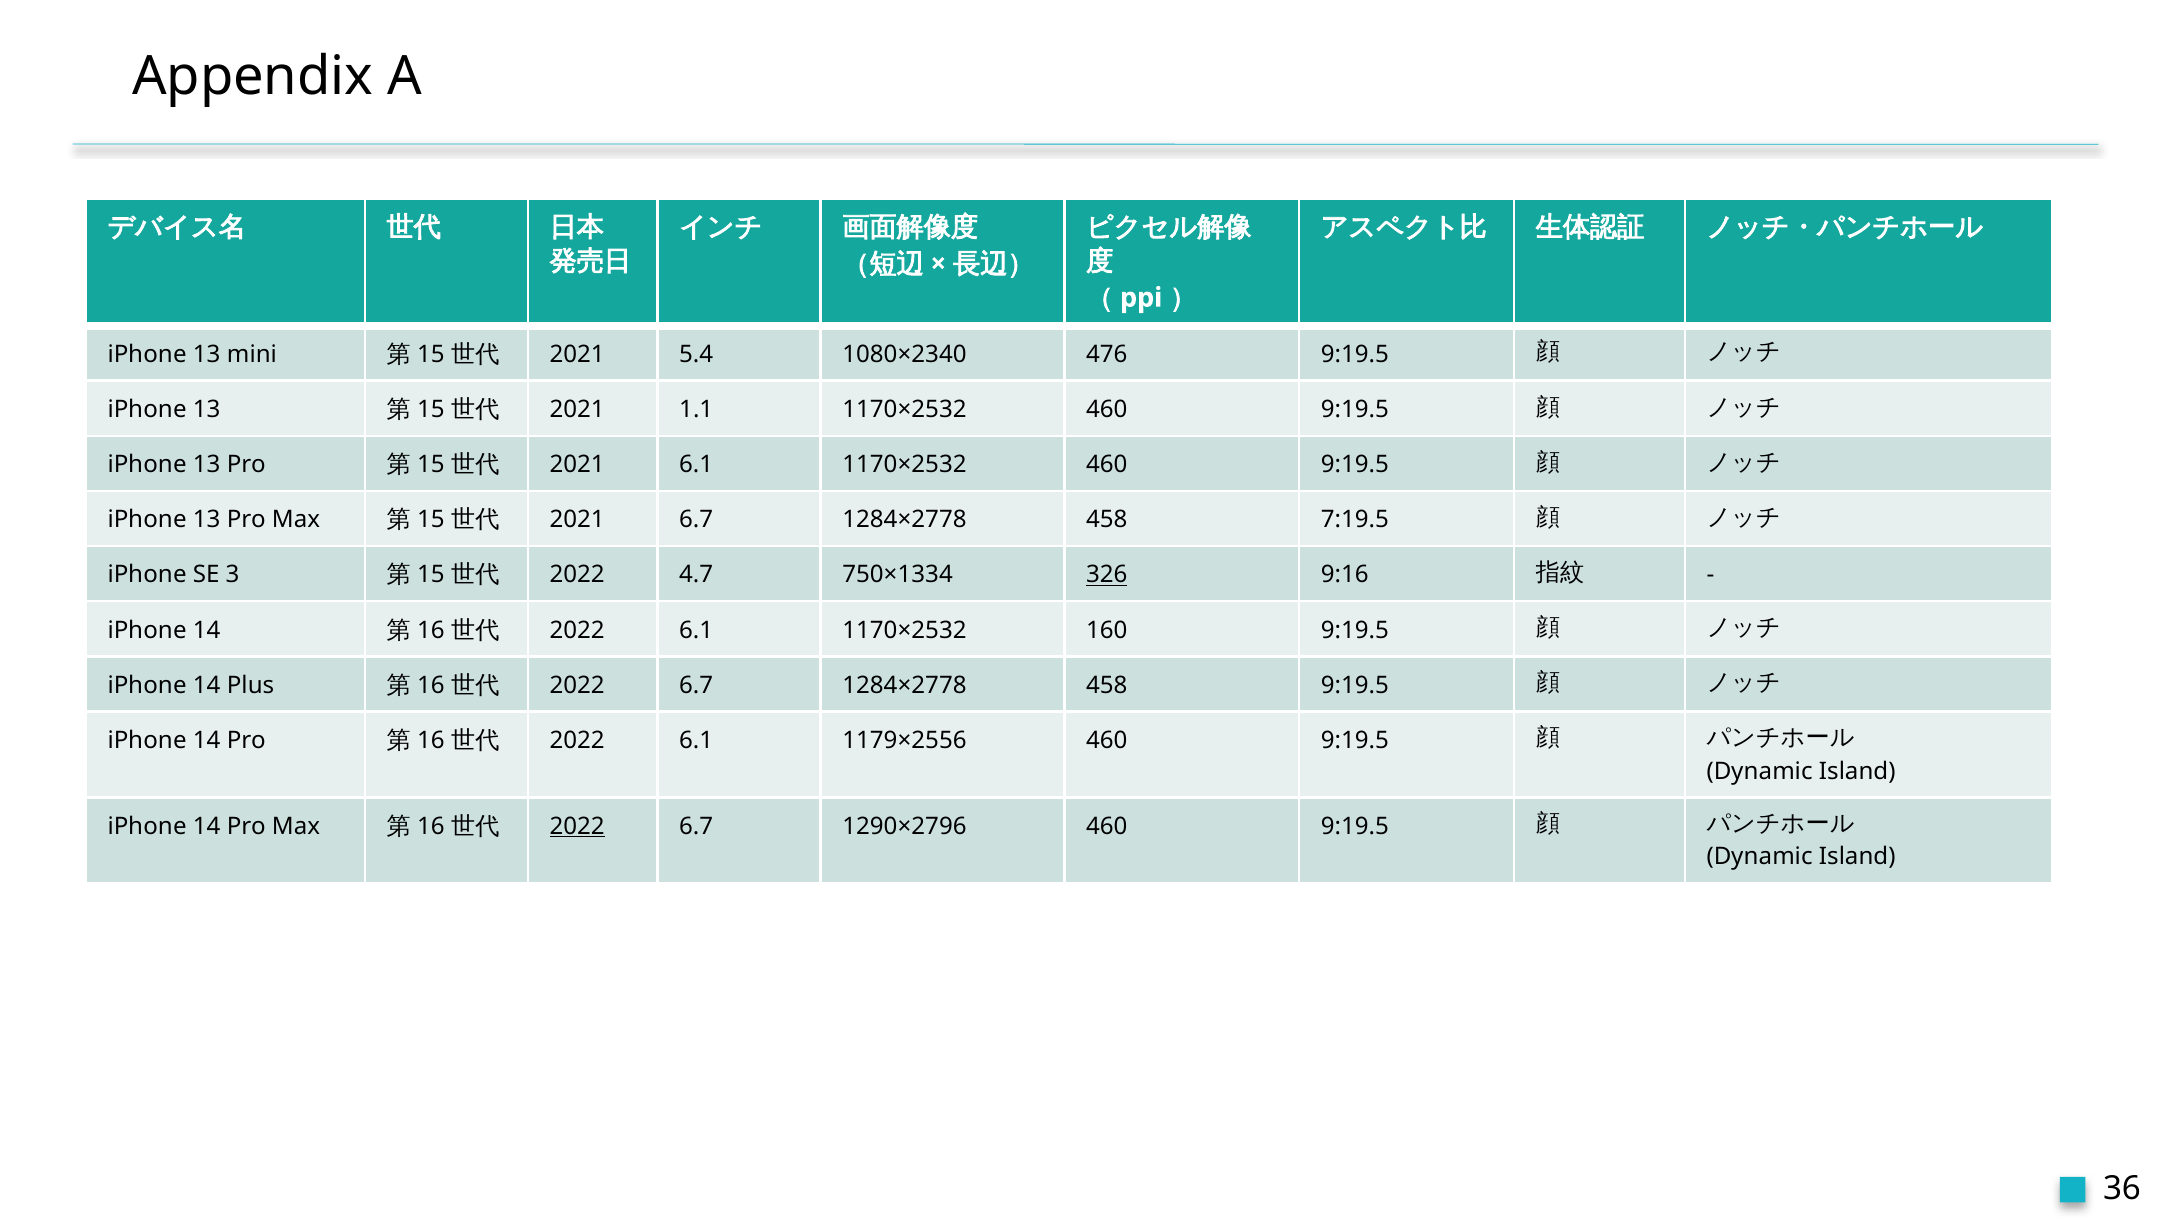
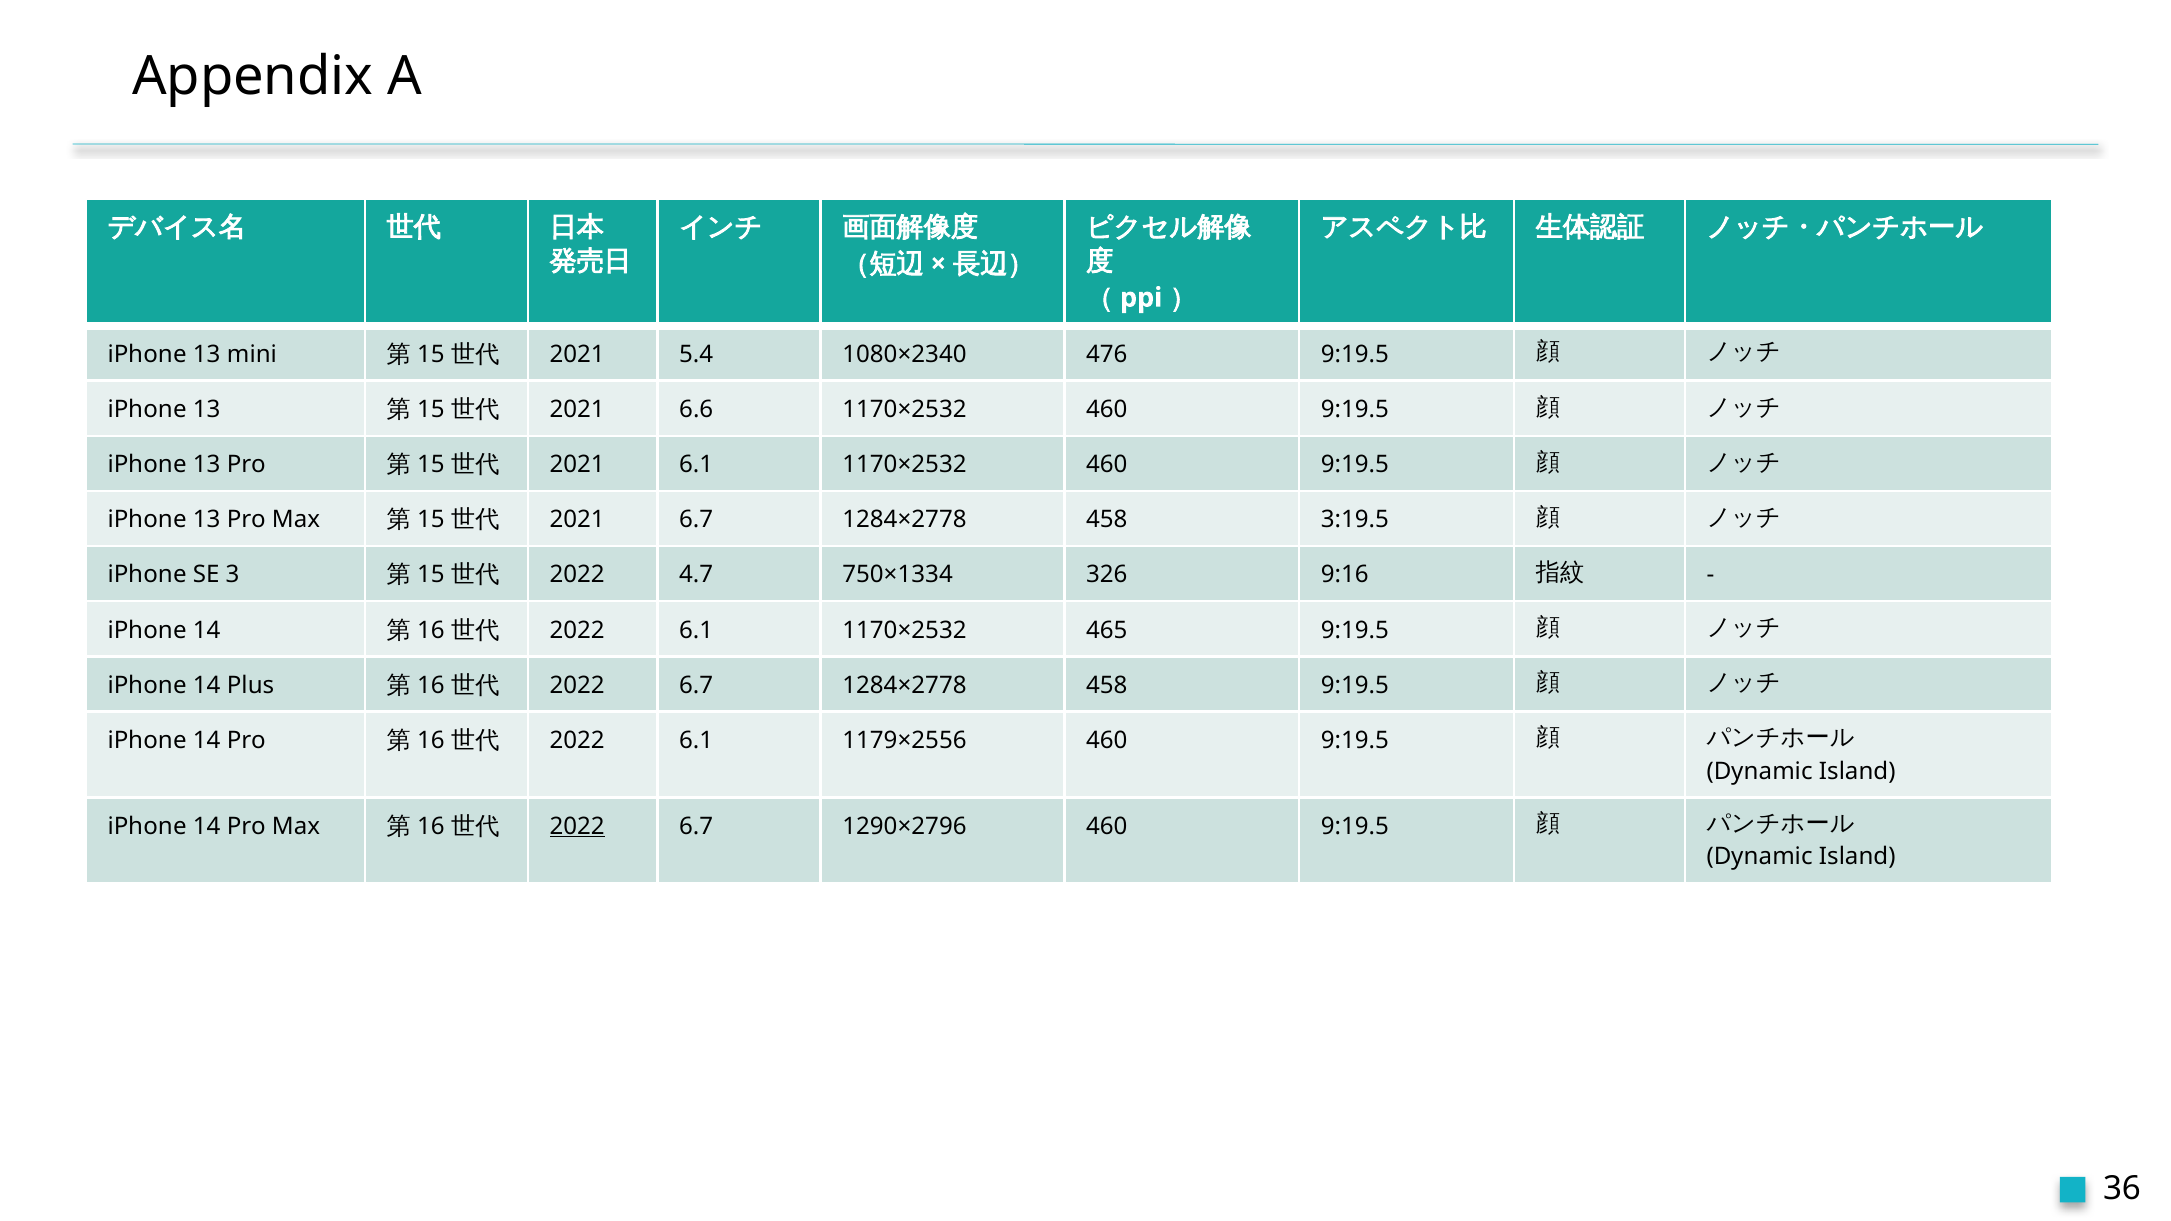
1.1: 1.1 -> 6.6
7:19.5: 7:19.5 -> 3:19.5
326 underline: present -> none
160: 160 -> 465
